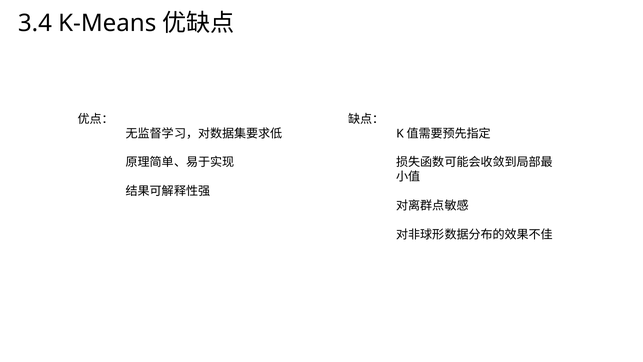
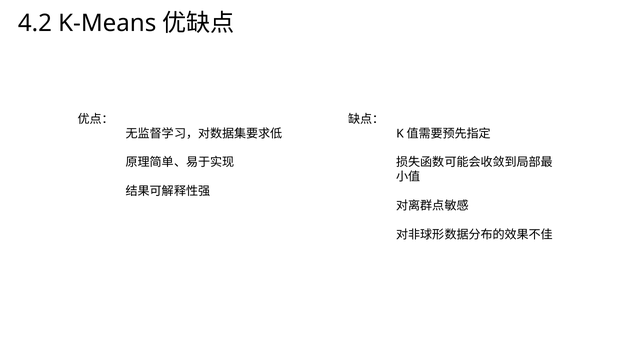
3.4: 3.4 -> 4.2
